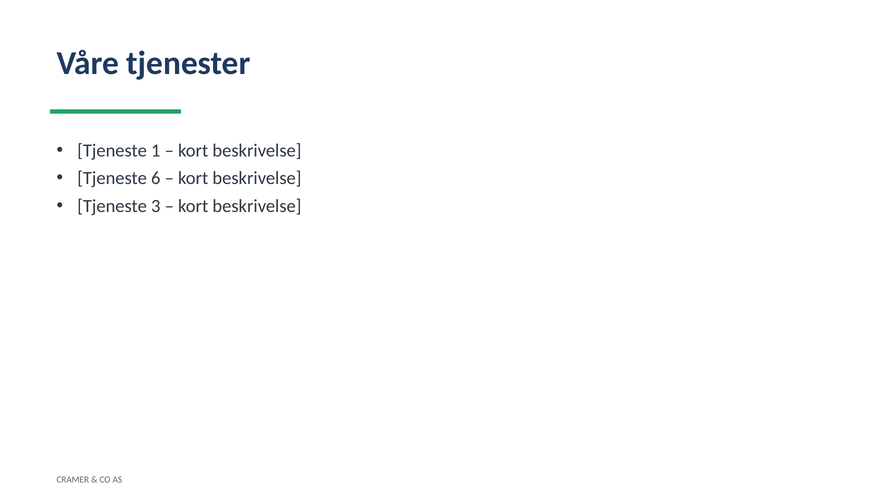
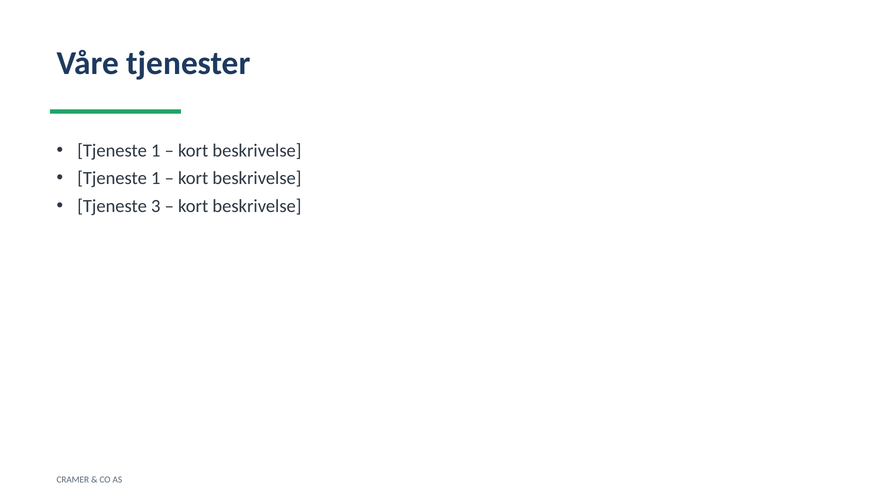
6 at (156, 178): 6 -> 1
